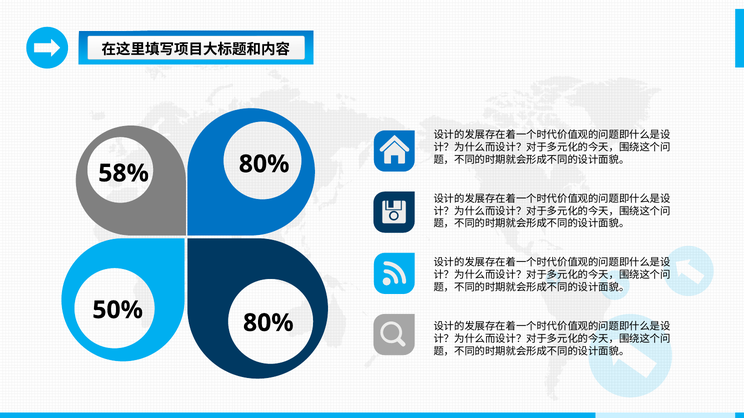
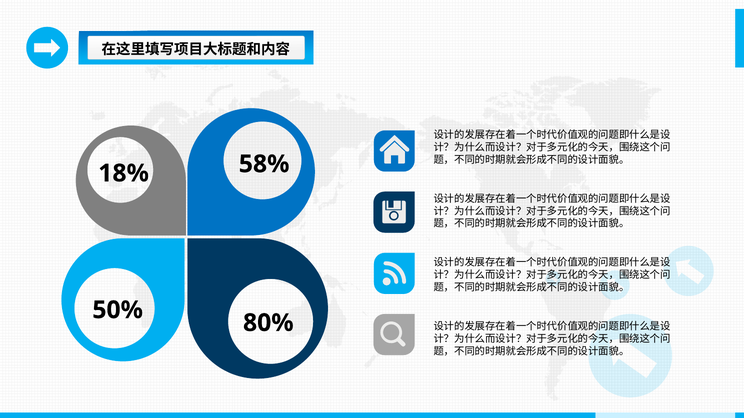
80% at (264, 164): 80% -> 58%
58%: 58% -> 18%
